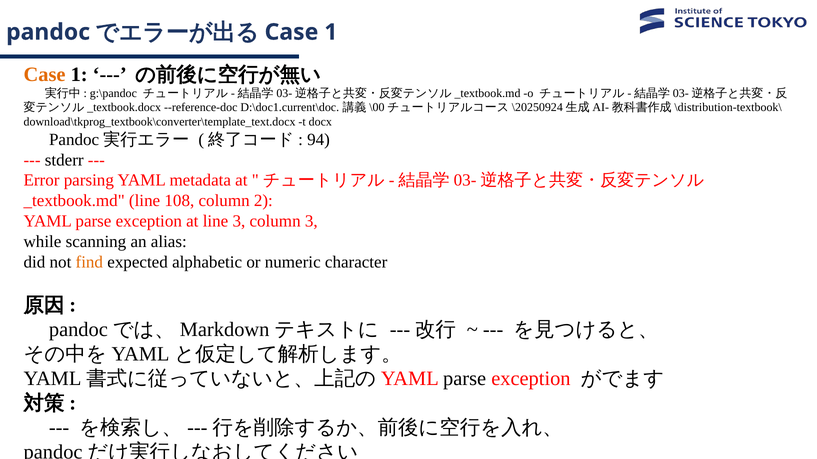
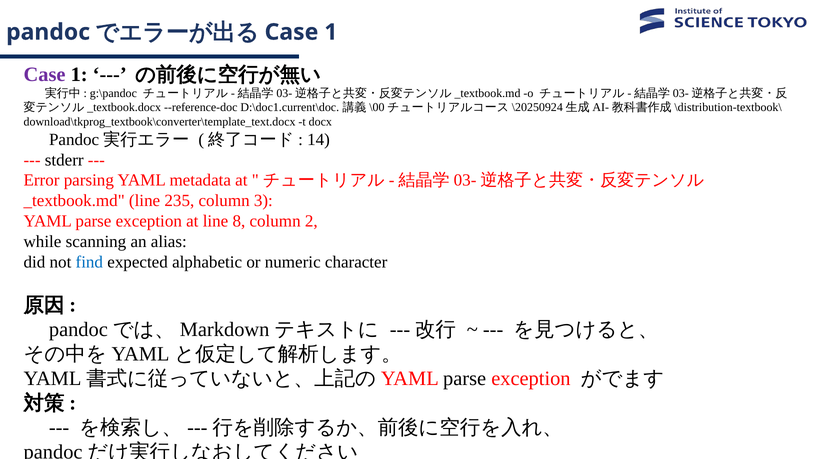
Case at (45, 75) colour: orange -> purple
94: 94 -> 14
108: 108 -> 235
2: 2 -> 3
line 3: 3 -> 8
column 3: 3 -> 2
find colour: orange -> blue
